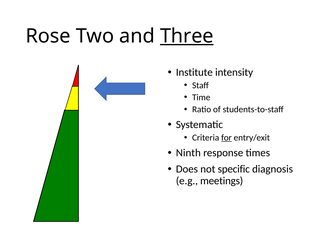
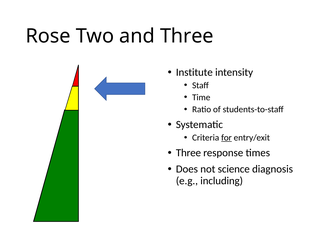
Three at (187, 36) underline: present -> none
Ninth at (188, 153): Ninth -> Three
specific: specific -> science
meetings: meetings -> including
